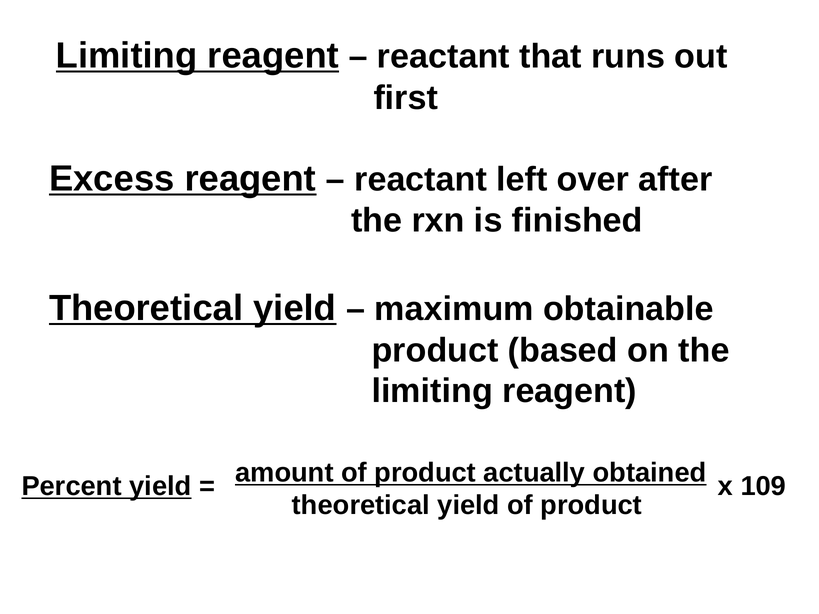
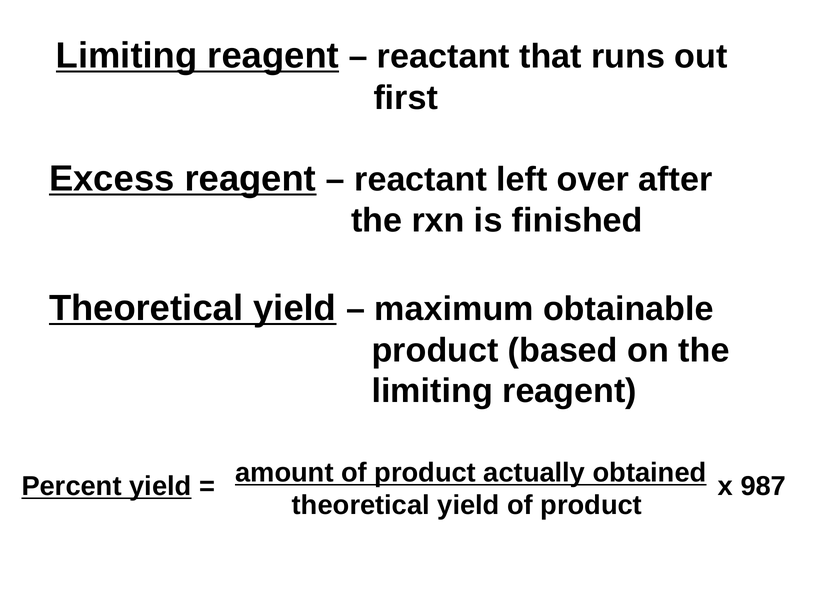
109: 109 -> 987
